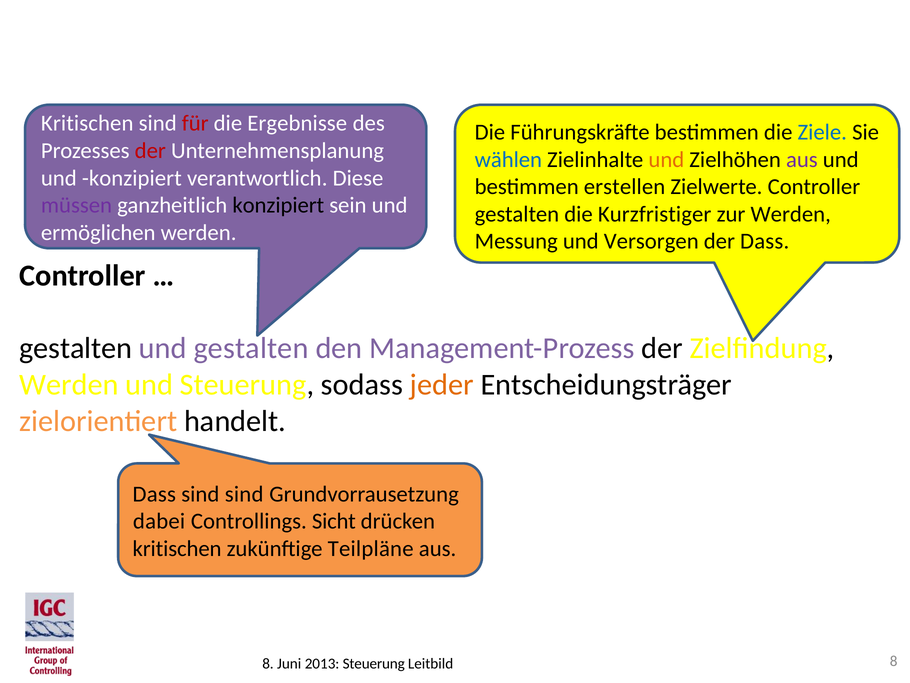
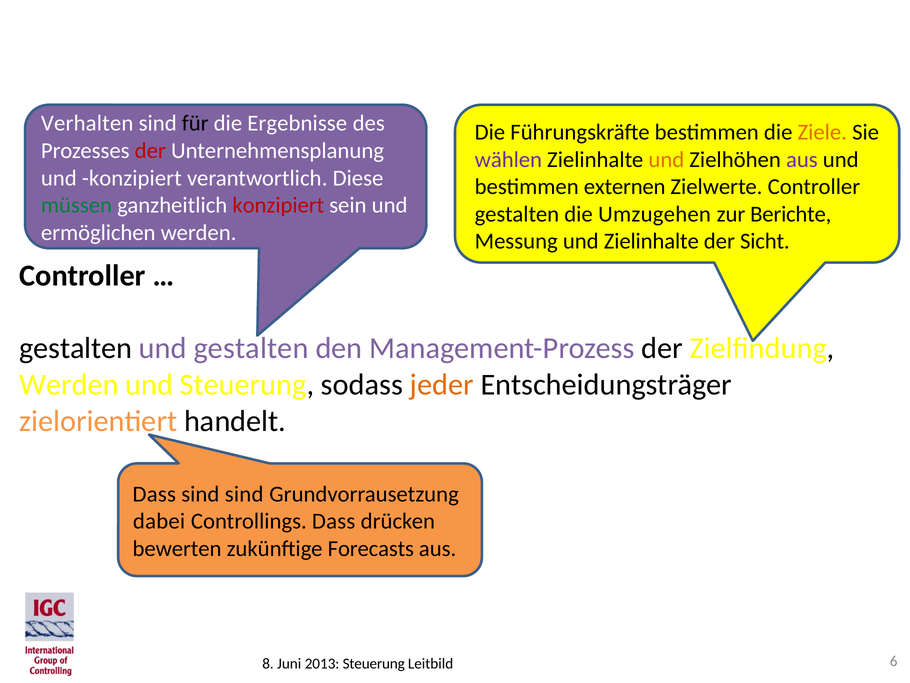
Kritischen at (87, 123): Kritischen -> Verhalten
für colour: red -> black
Ziele colour: blue -> orange
wählen colour: blue -> purple
erstellen: erstellen -> externen
müssen colour: purple -> green
konzipiert at (278, 205) colour: black -> red
Kurzfristiger: Kurzfristiger -> Umzugehen
zur Werden: Werden -> Berichte
und Versorgen: Versorgen -> Zielinhalte
der Dass: Dass -> Sicht
Controllings Sicht: Sicht -> Dass
kritischen at (177, 548): kritischen -> bewerten
Teilpläne: Teilpläne -> Forecasts
8 at (894, 661): 8 -> 6
